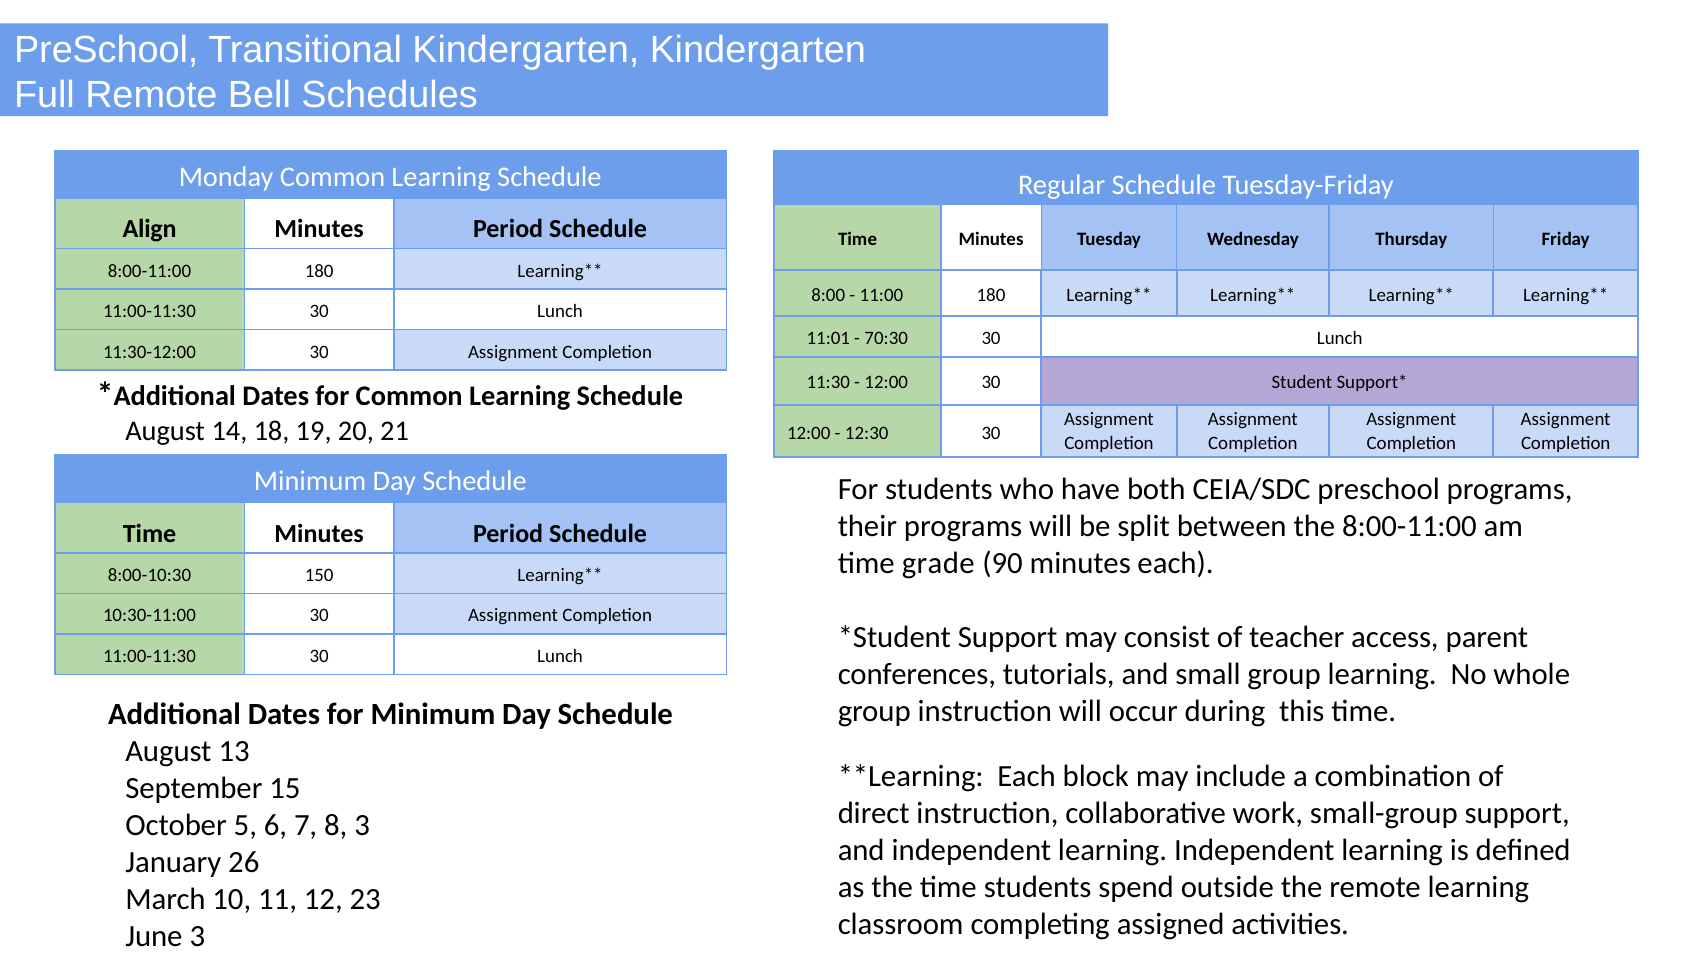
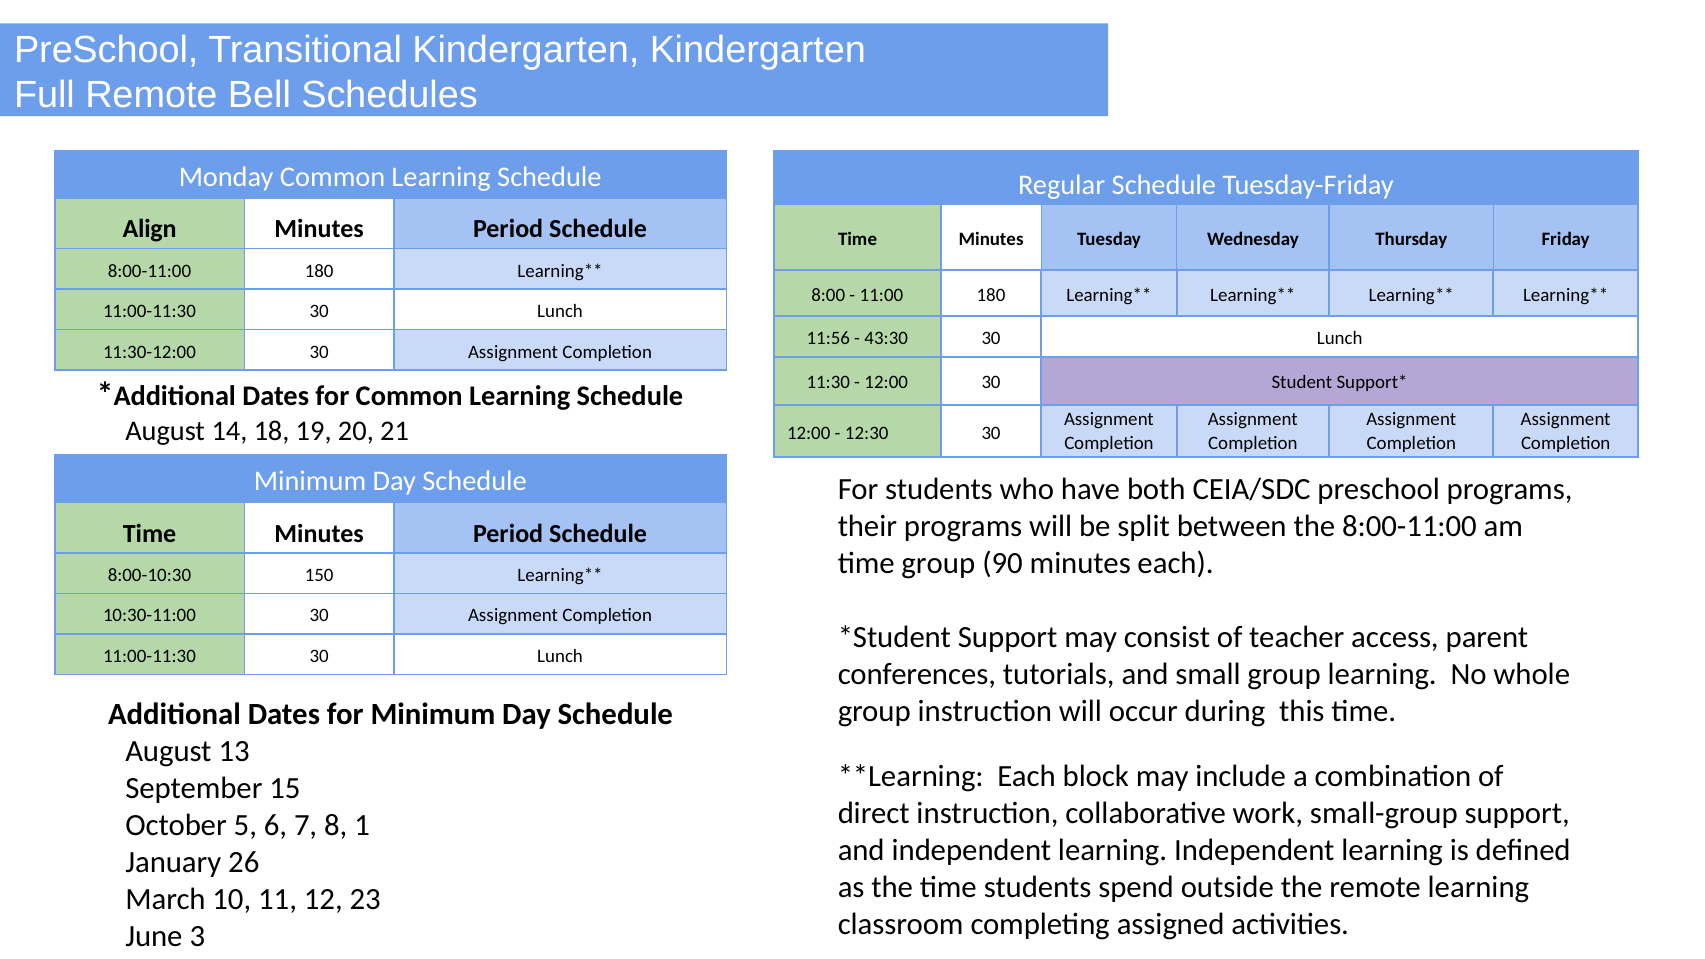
11:01: 11:01 -> 11:56
70:30: 70:30 -> 43:30
time grade: grade -> group
8 3: 3 -> 1
